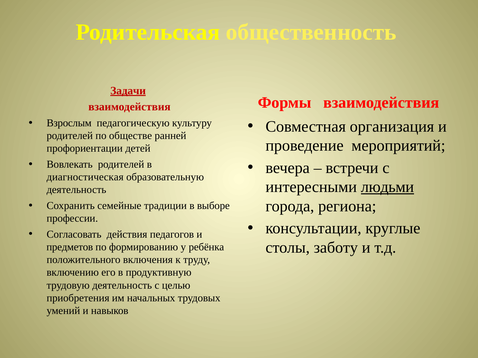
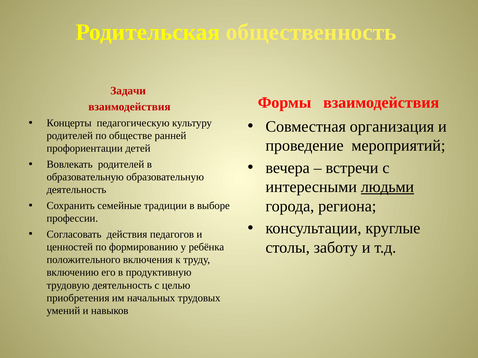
Задачи underline: present -> none
Взрослым: Взрослым -> Концерты
диагностическая at (85, 177): диагностическая -> образовательную
предметов: предметов -> ценностей
